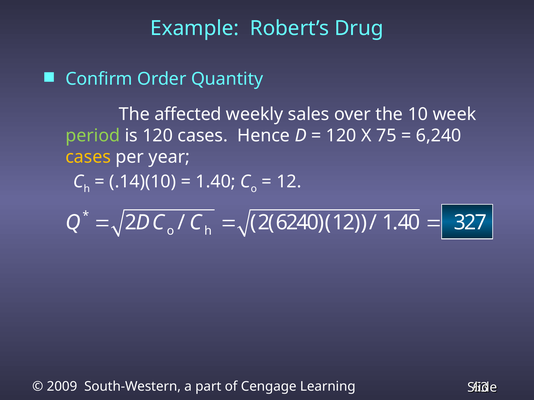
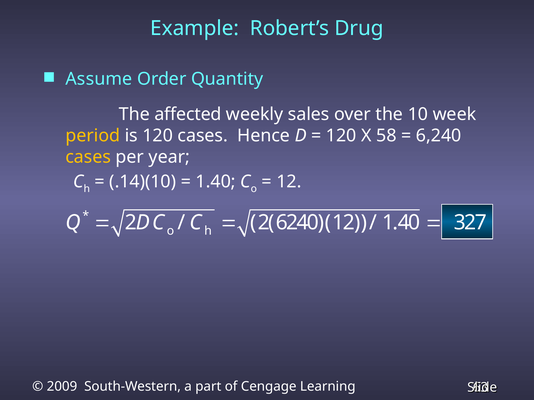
Confirm: Confirm -> Assume
period colour: light green -> yellow
75: 75 -> 58
